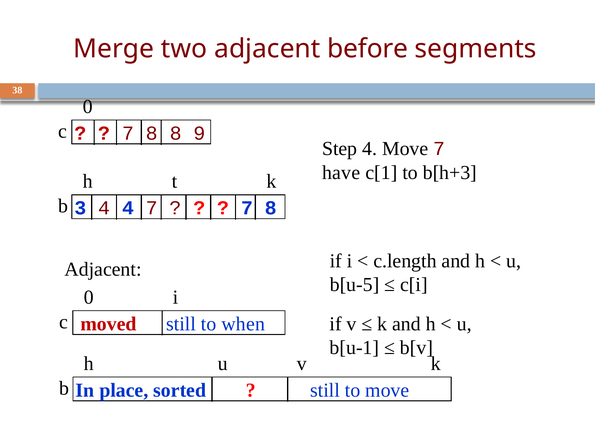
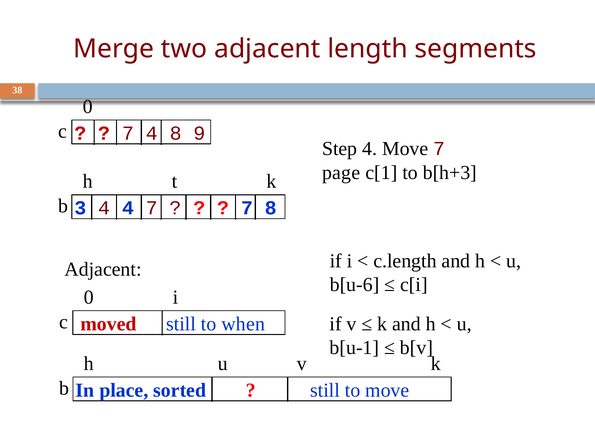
before: before -> length
8 at (152, 133): 8 -> 4
have: have -> page
b[u-5: b[u-5 -> b[u-6
